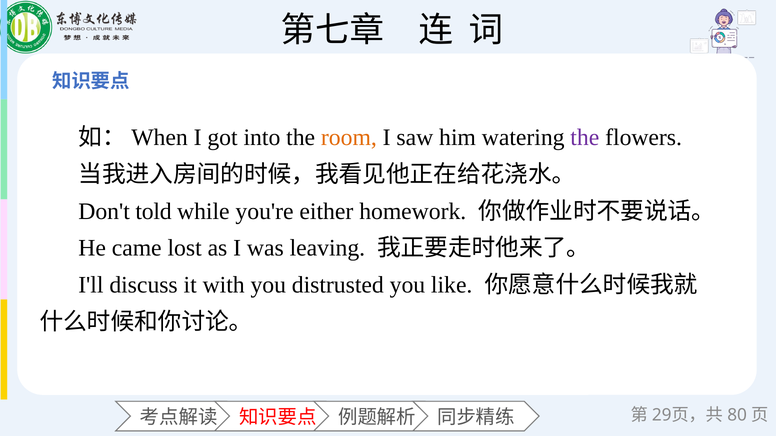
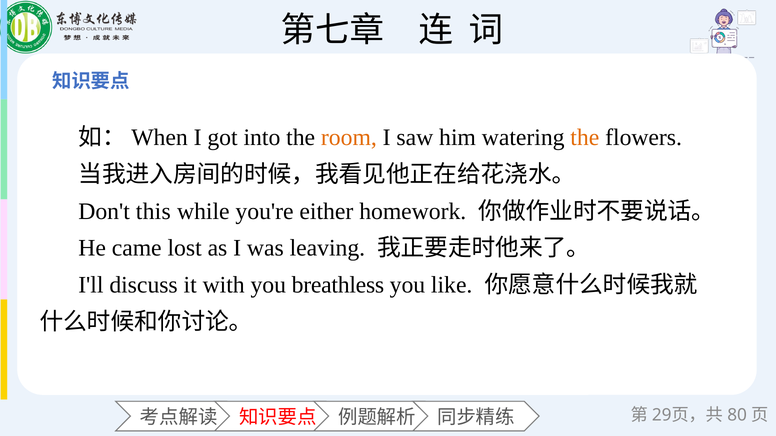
the at (585, 138) colour: purple -> orange
told: told -> this
distrusted: distrusted -> breathless
